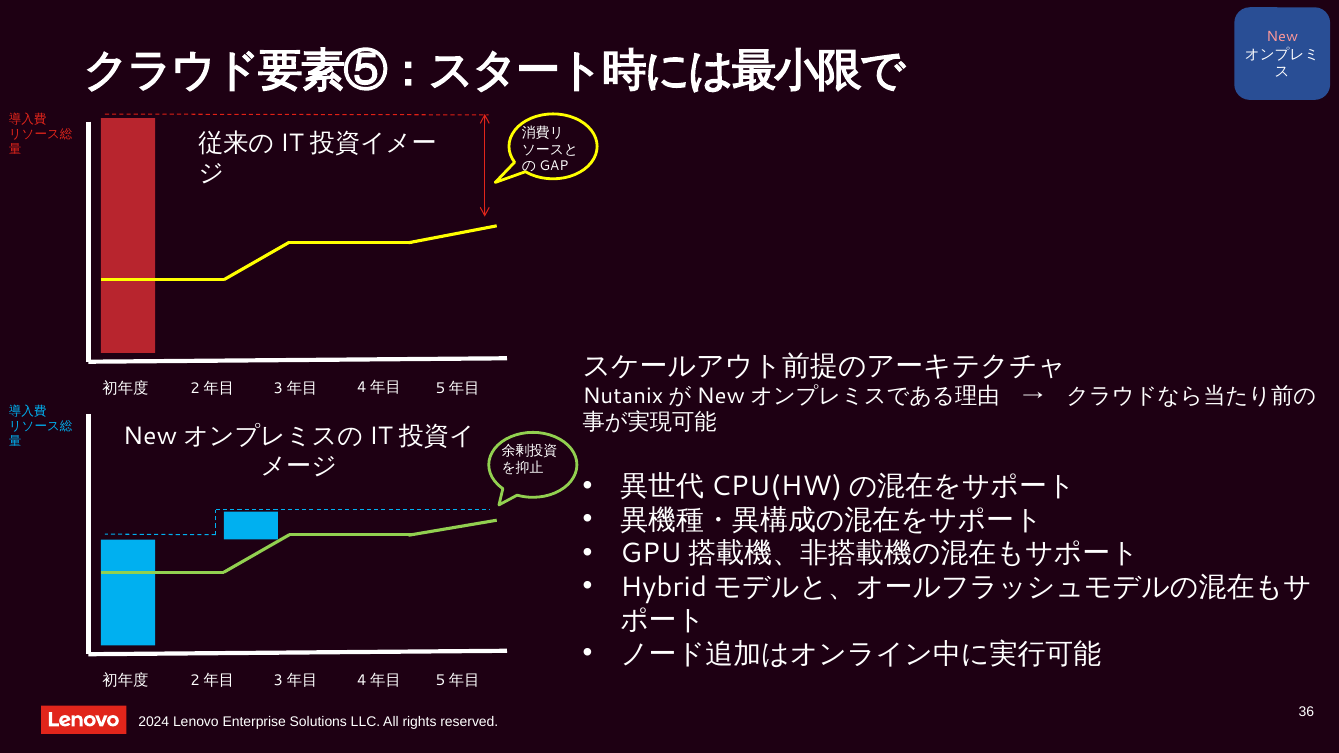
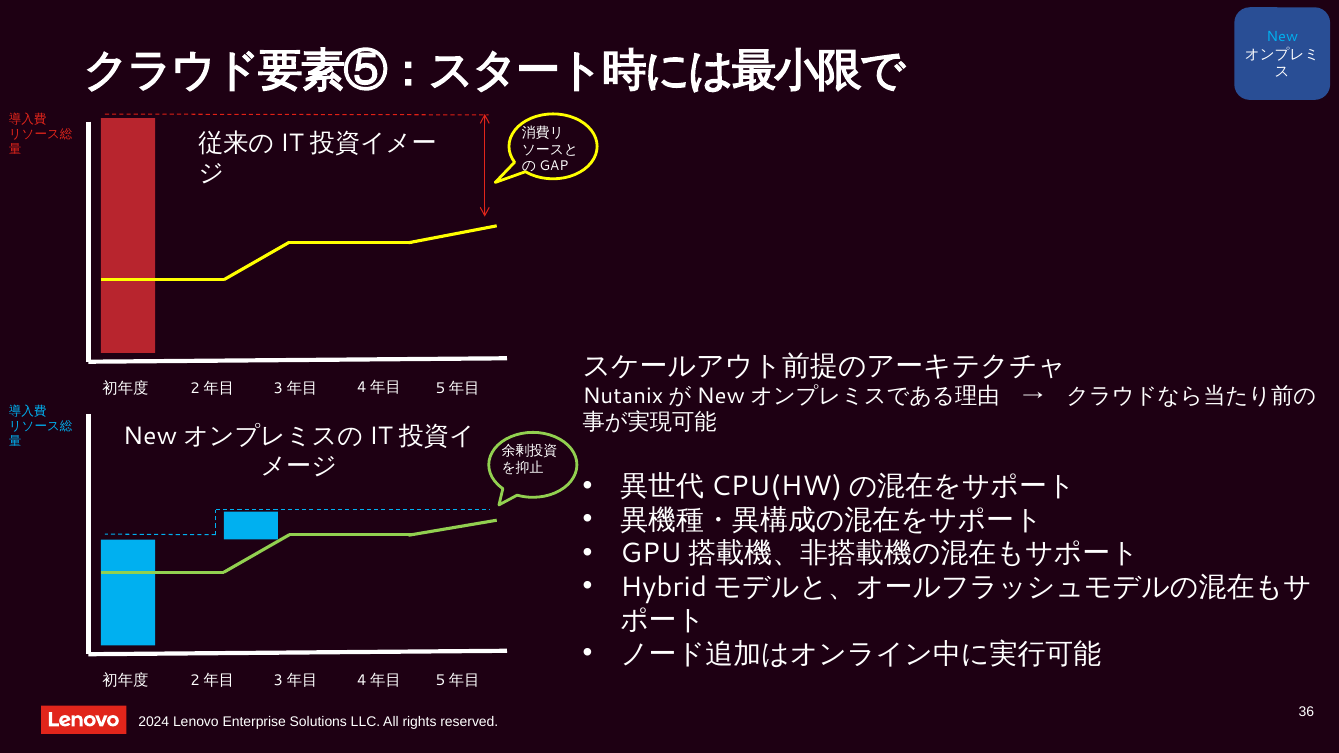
New colour: pink -> light blue
